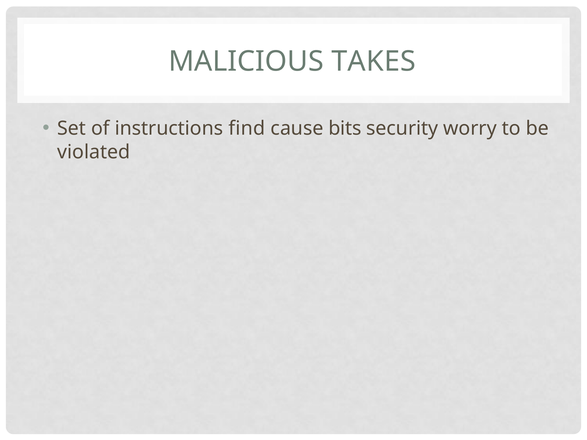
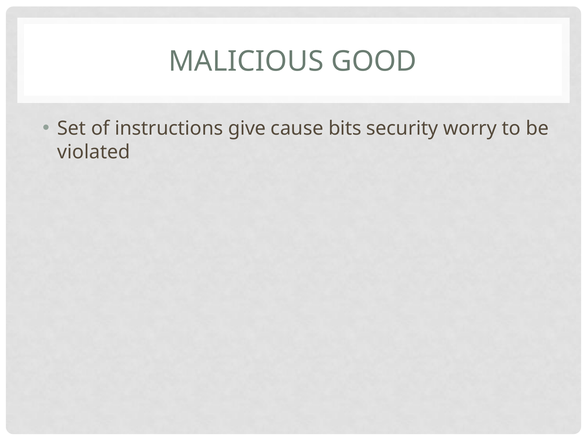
TAKES: TAKES -> GOOD
find: find -> give
